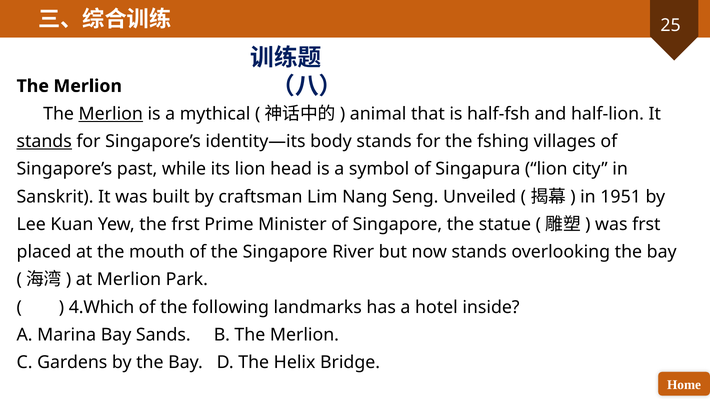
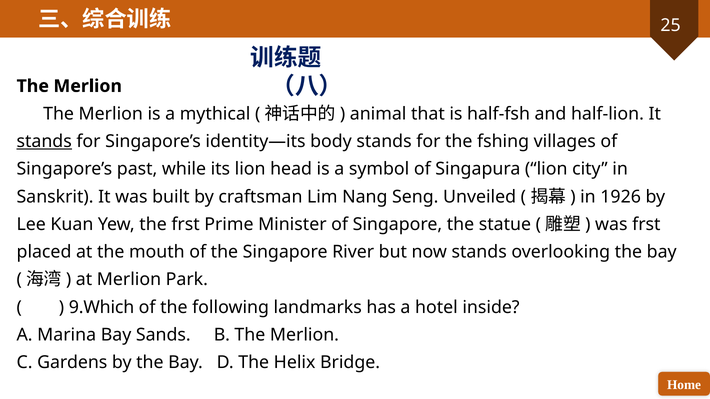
Merlion at (111, 114) underline: present -> none
1951: 1951 -> 1926
4.Which: 4.Which -> 9.Which
